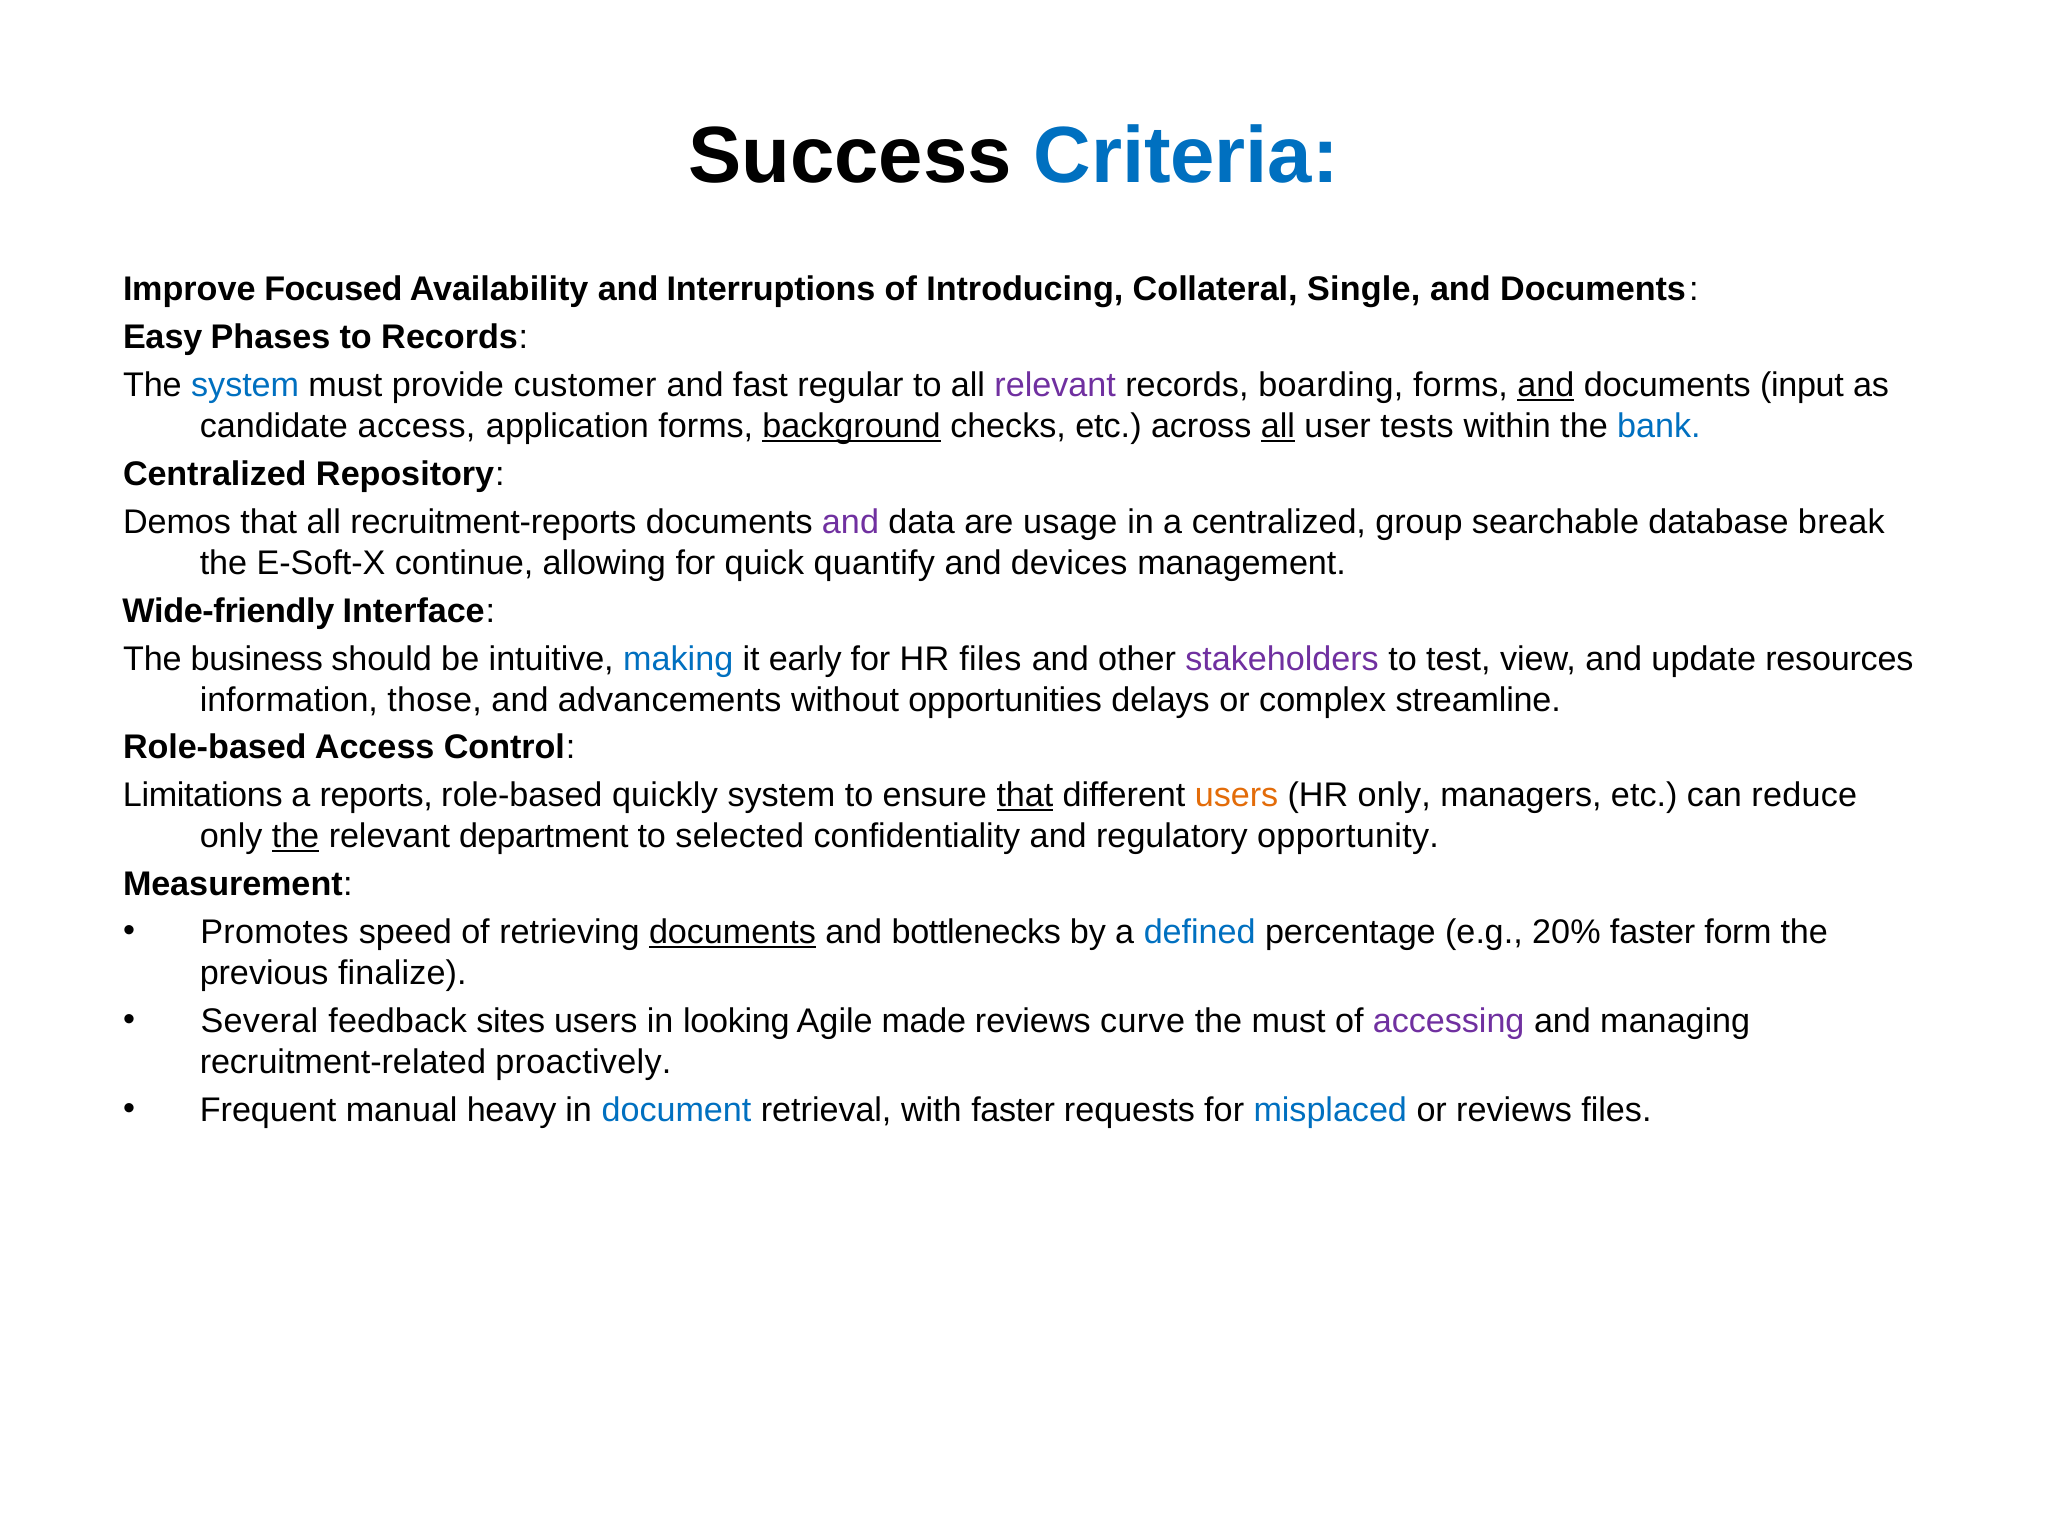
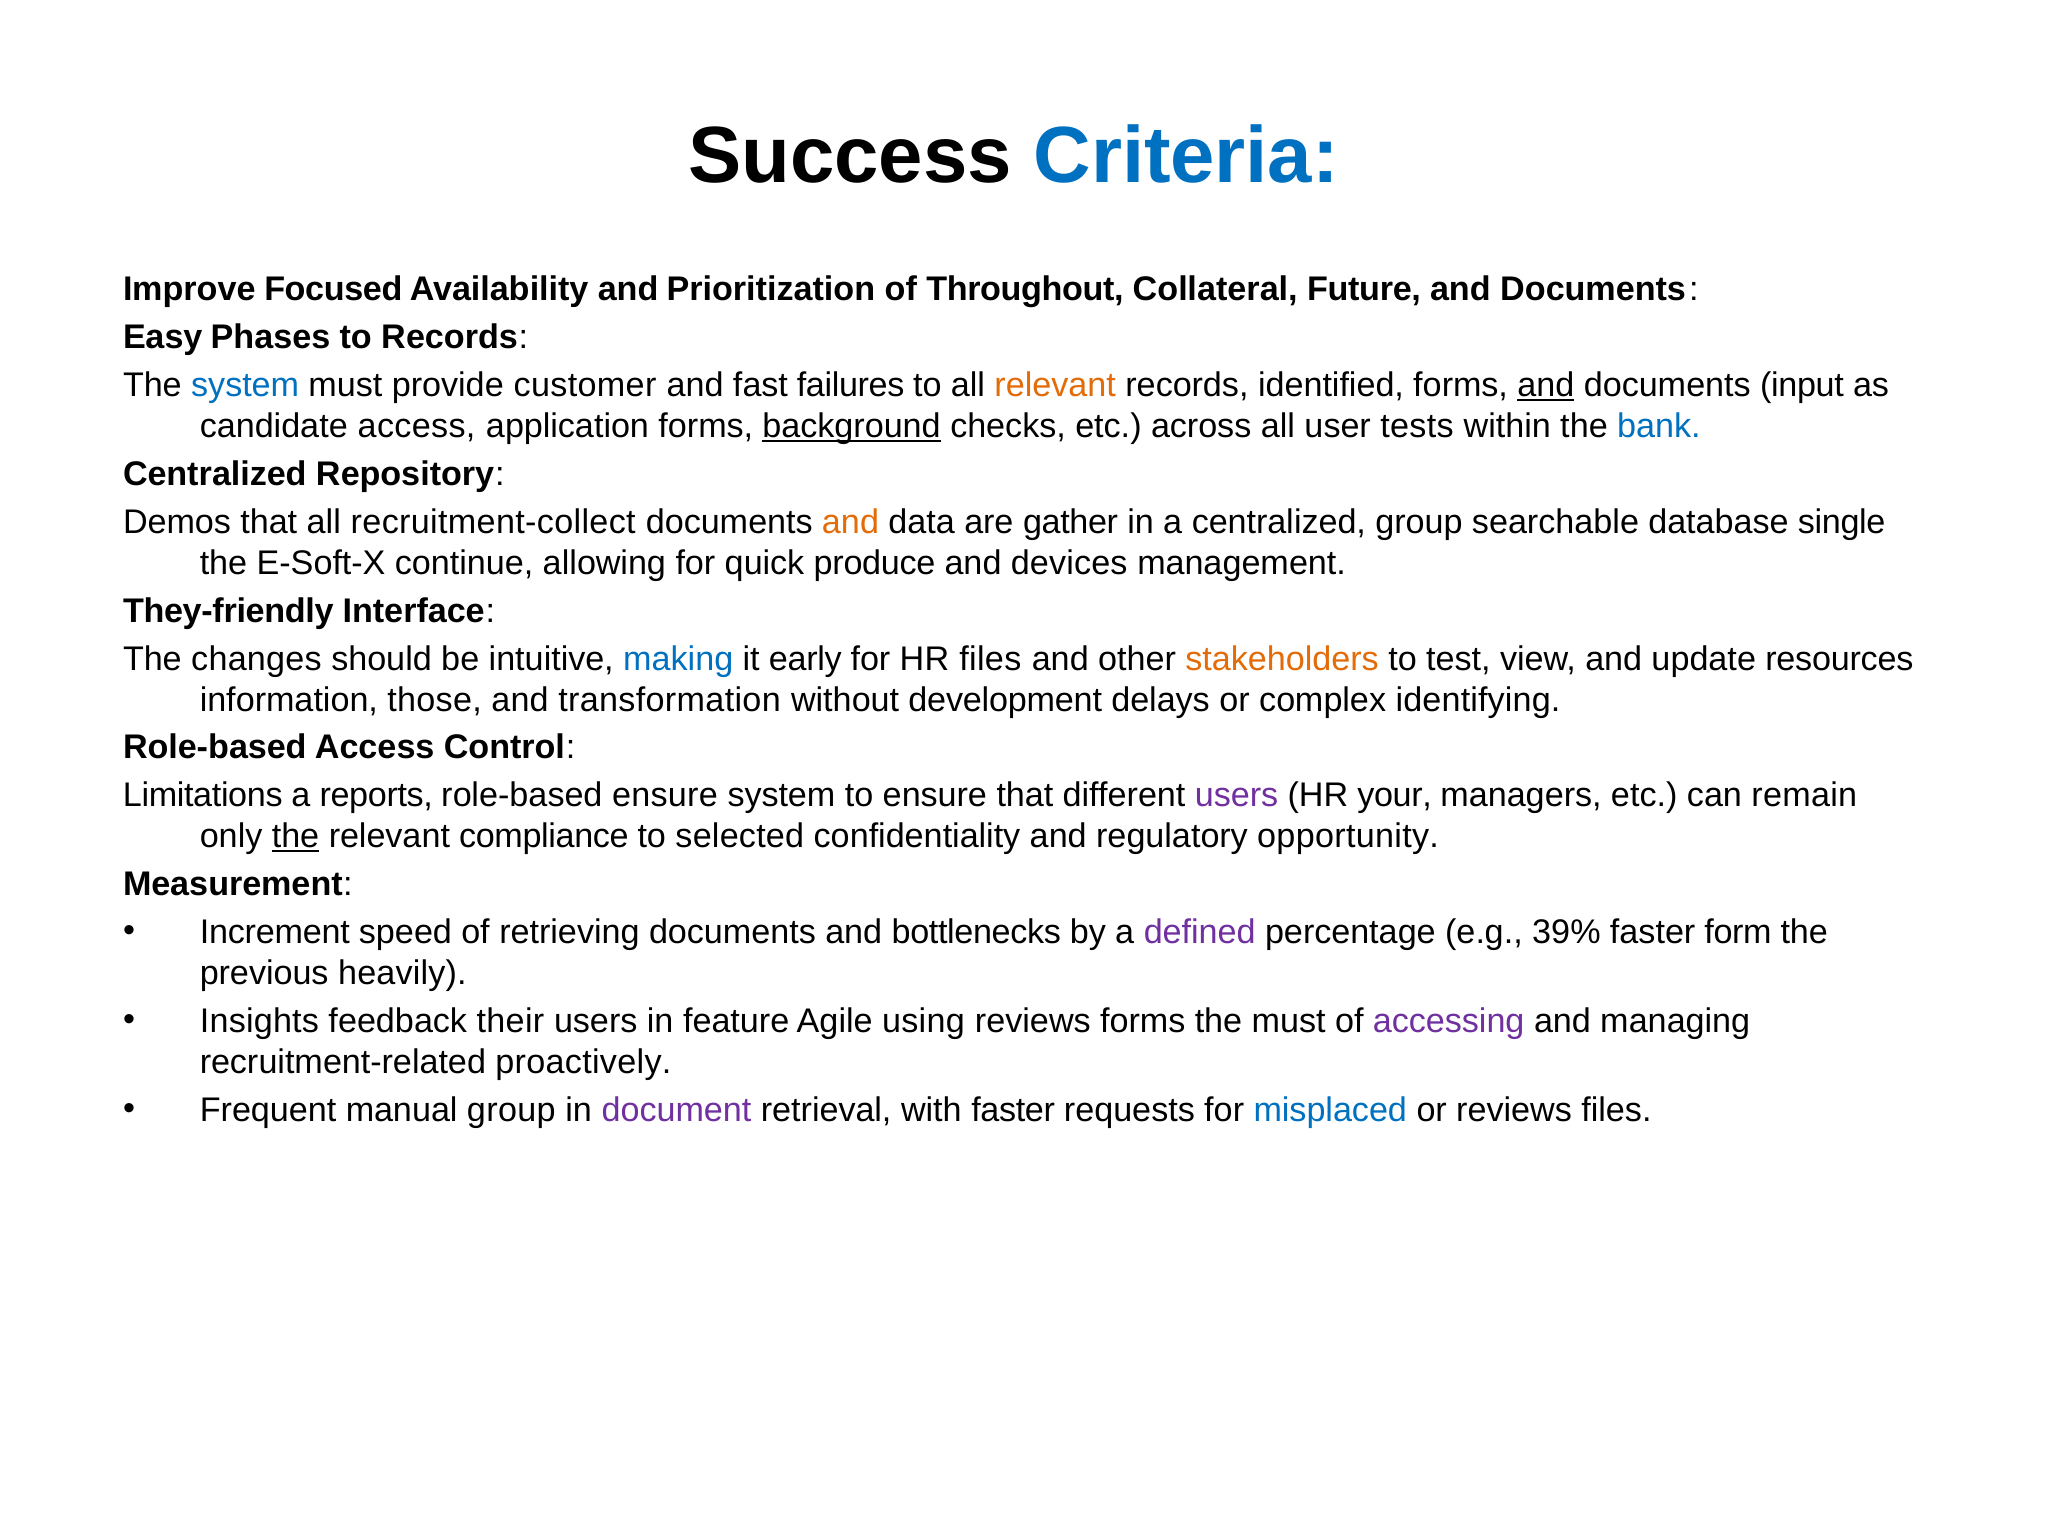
Interruptions: Interruptions -> Prioritization
Introducing: Introducing -> Throughout
Single: Single -> Future
regular: regular -> failures
relevant at (1055, 385) colour: purple -> orange
boarding: boarding -> identified
all at (1278, 426) underline: present -> none
recruitment-reports: recruitment-reports -> recruitment-collect
and at (850, 522) colour: purple -> orange
usage: usage -> gather
break: break -> single
quantify: quantify -> produce
Wide-friendly: Wide-friendly -> They-friendly
business: business -> changes
stakeholders colour: purple -> orange
advancements: advancements -> transformation
opportunities: opportunities -> development
streamline: streamline -> identifying
role-based quickly: quickly -> ensure
that at (1025, 795) underline: present -> none
users at (1237, 795) colour: orange -> purple
HR only: only -> your
reduce: reduce -> remain
department: department -> compliance
Promotes: Promotes -> Increment
documents at (732, 932) underline: present -> none
defined colour: blue -> purple
20%: 20% -> 39%
finalize: finalize -> heavily
Several: Several -> Insights
sites: sites -> their
looking: looking -> feature
made: made -> using
reviews curve: curve -> forms
manual heavy: heavy -> group
document colour: blue -> purple
